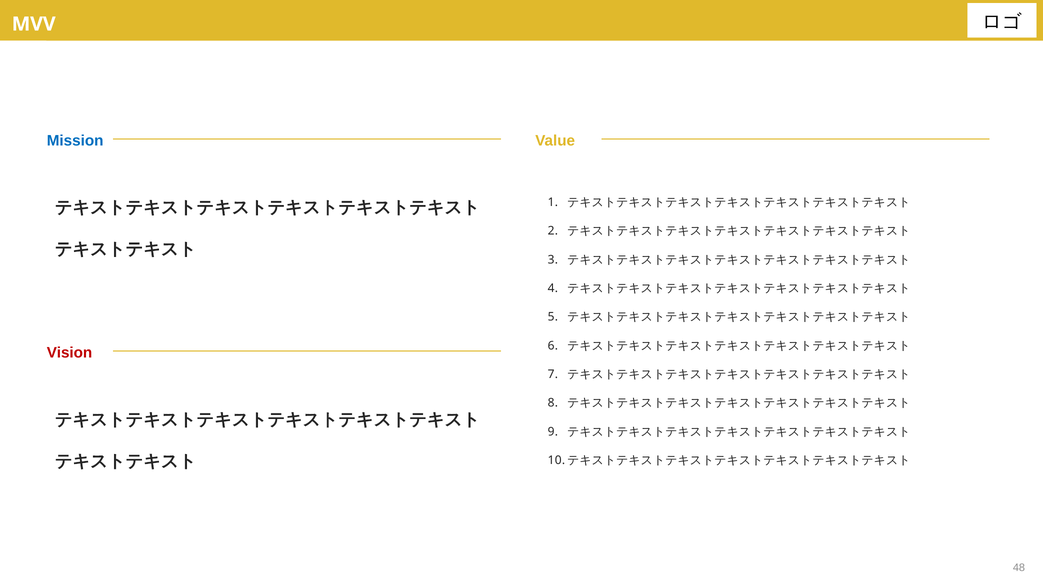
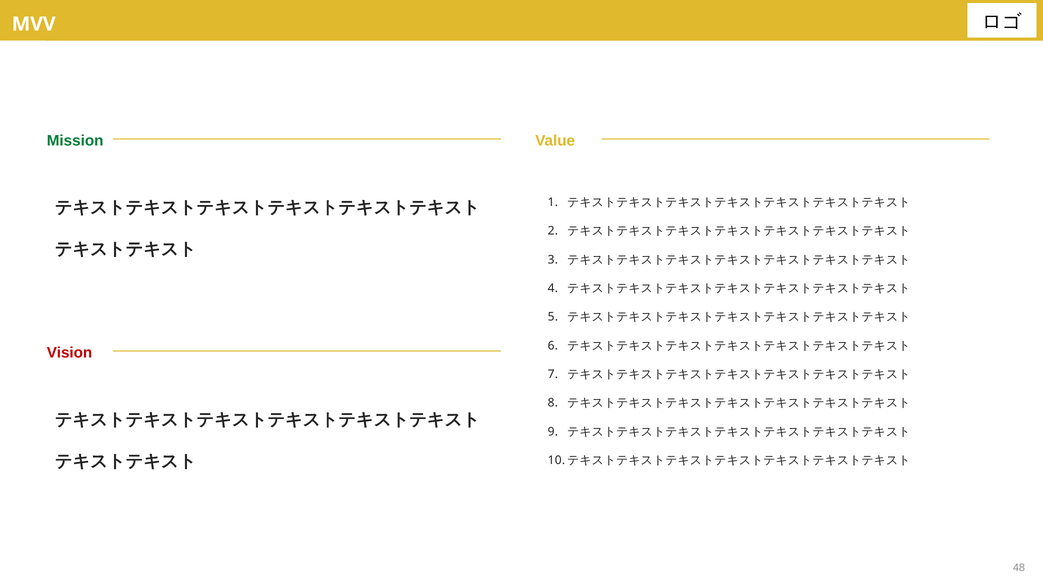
Mission colour: blue -> green
